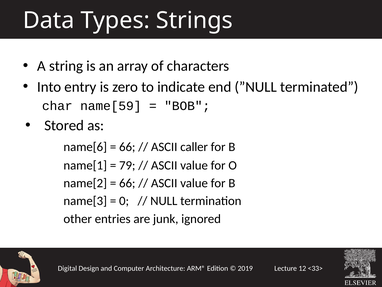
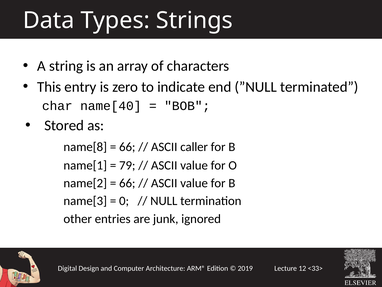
Into: Into -> This
name[59: name[59 -> name[40
name[6: name[6 -> name[8
